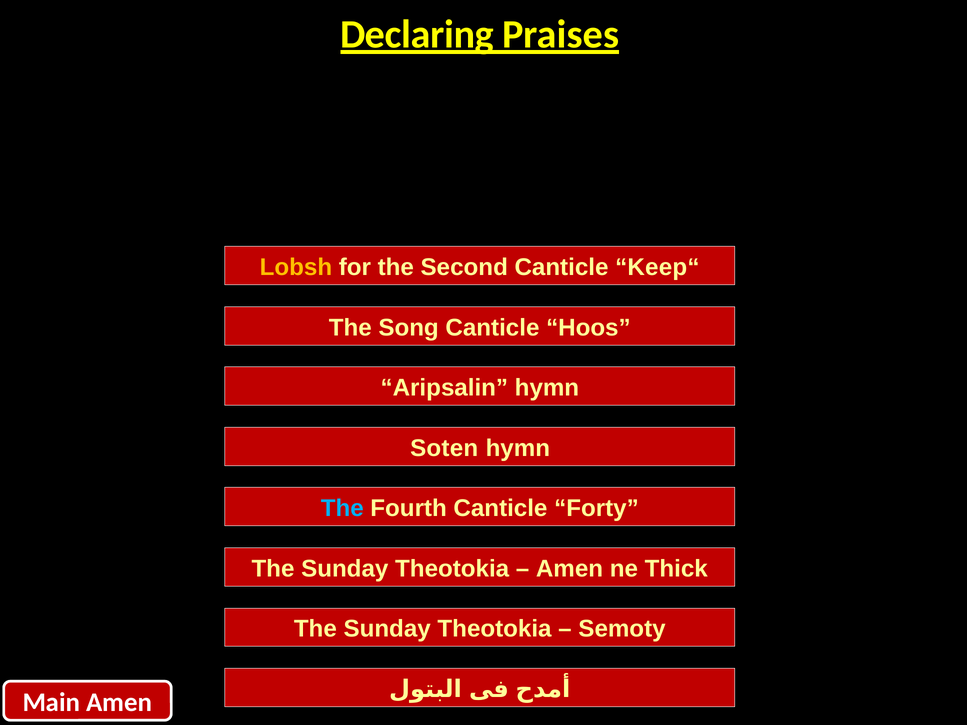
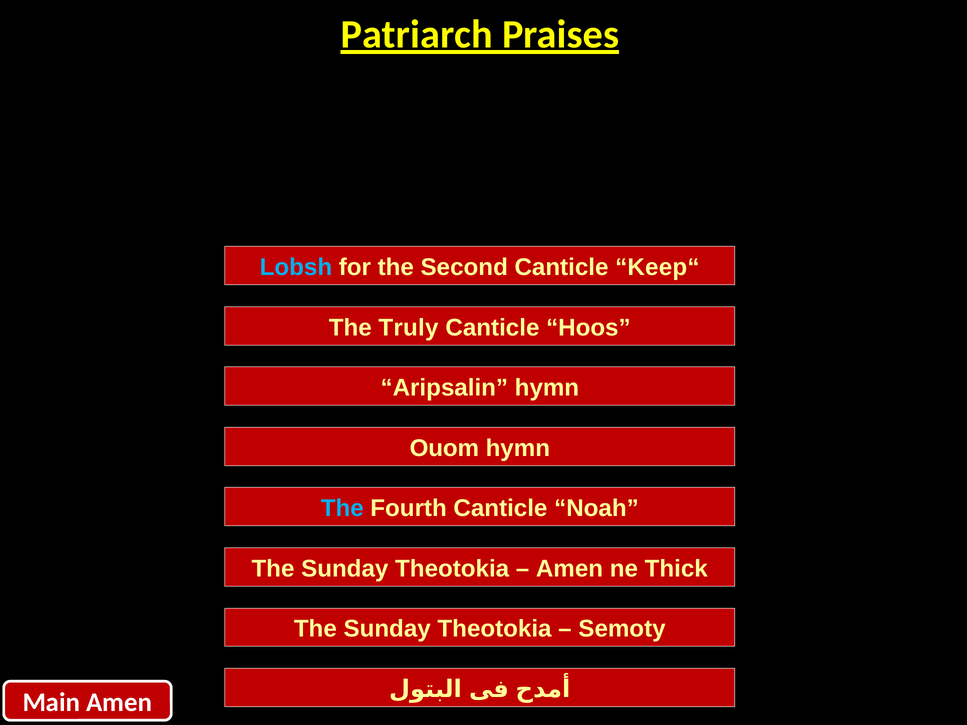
Declaring: Declaring -> Patriarch
Lobsh colour: yellow -> light blue
Song: Song -> Truly
Soten: Soten -> Ouom
Forty: Forty -> Noah
